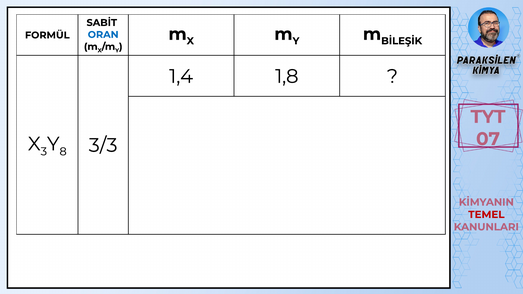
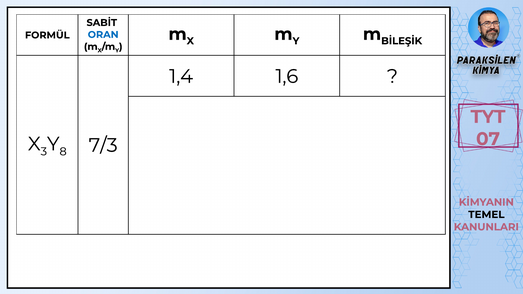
1,8: 1,8 -> 1,6
3/3: 3/3 -> 7/3
TEMEL colour: red -> black
